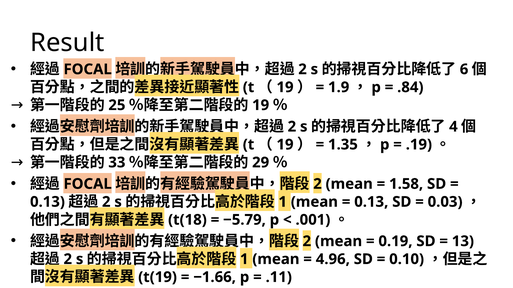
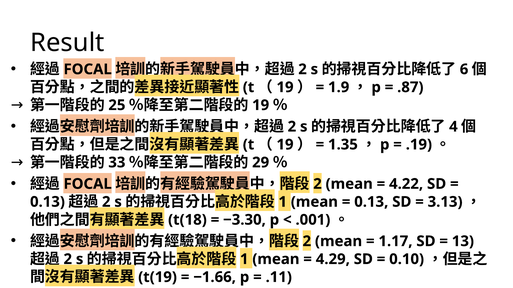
.84: .84 -> .87
1.58: 1.58 -> 4.22
0.03: 0.03 -> 3.13
−5.79: −5.79 -> −3.30
0.19: 0.19 -> 1.17
4.96: 4.96 -> 4.29
